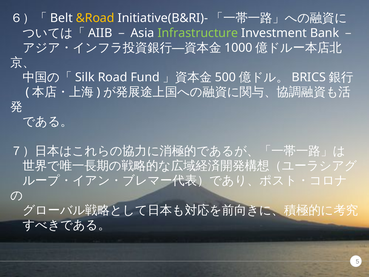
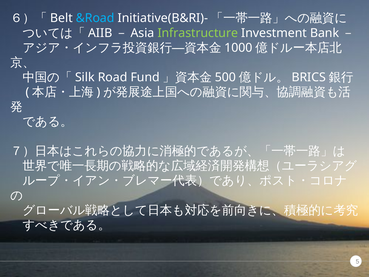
&Road colour: yellow -> light blue
